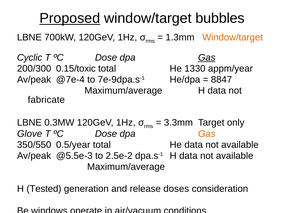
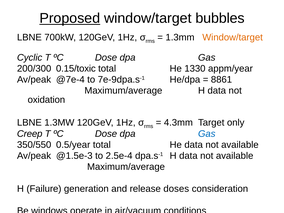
Gas at (207, 58) underline: present -> none
8847: 8847 -> 8861
fabricate: fabricate -> oxidation
0.3MW: 0.3MW -> 1.3MW
3.3mm: 3.3mm -> 4.3mm
Glove: Glove -> Creep
Gas at (207, 134) colour: orange -> blue
@5.5e-3: @5.5e-3 -> @1.5e-3
2.5e-2: 2.5e-2 -> 2.5e-4
Tested: Tested -> Failure
